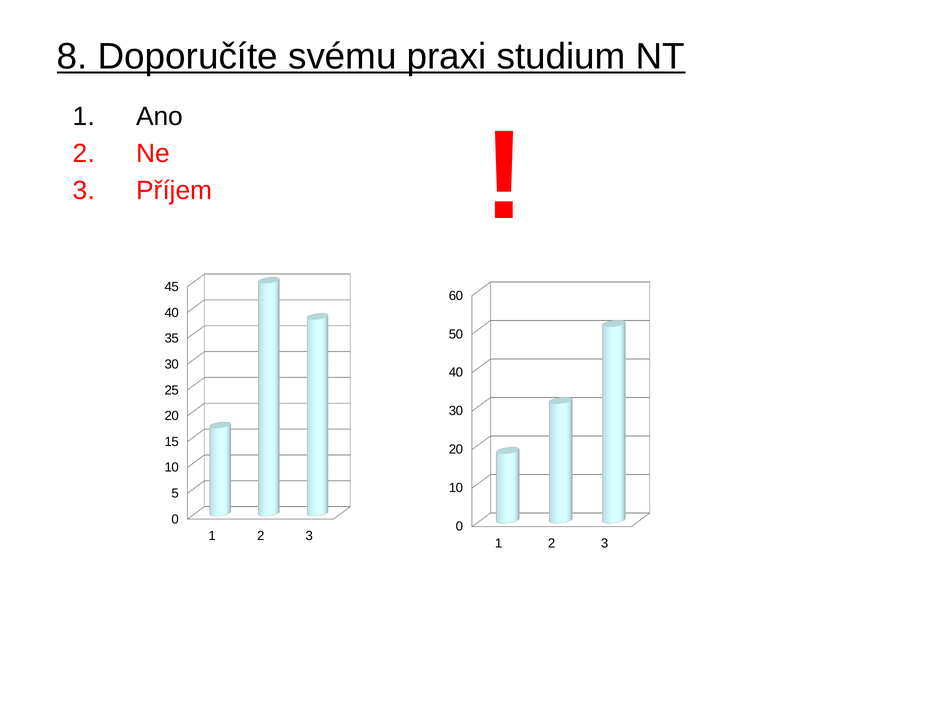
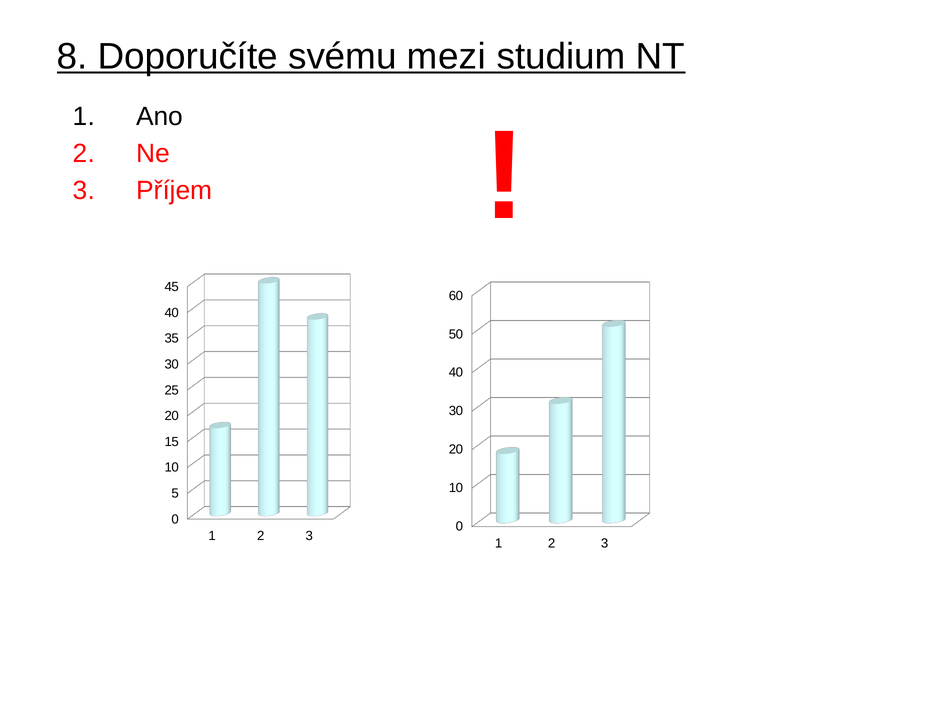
praxi: praxi -> mezi
